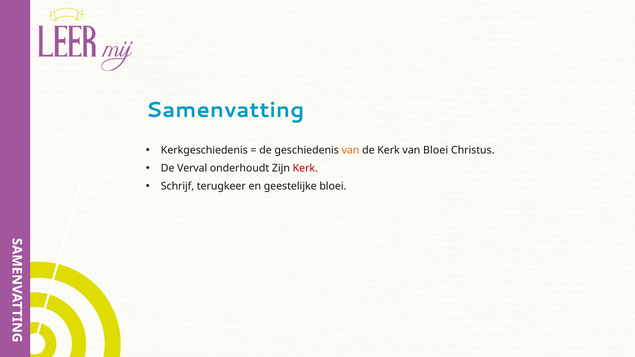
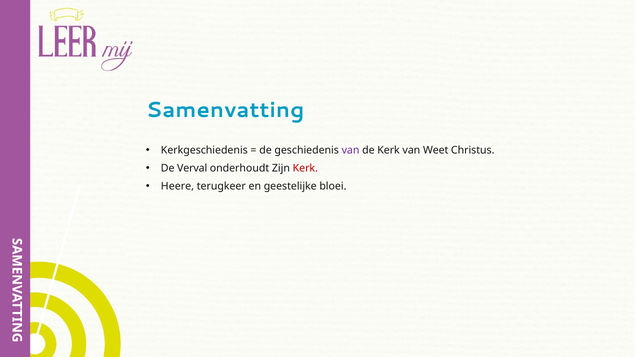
van at (351, 150) colour: orange -> purple
van Bloei: Bloei -> Weet
Schrijf: Schrijf -> Heere
